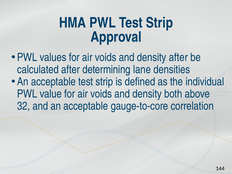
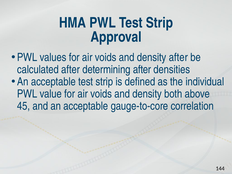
determining lane: lane -> after
32: 32 -> 45
